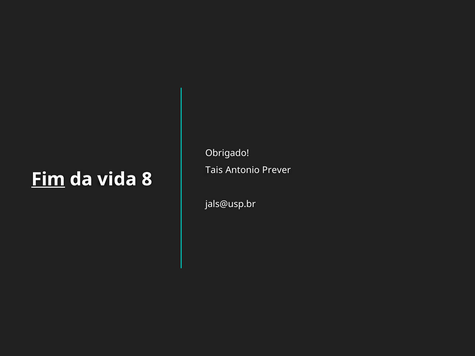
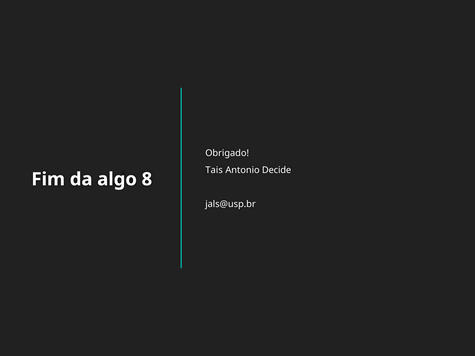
Prever: Prever -> Decide
Fim underline: present -> none
vida: vida -> algo
